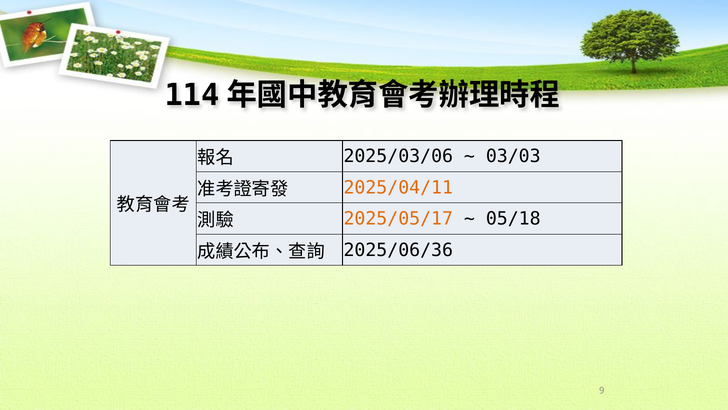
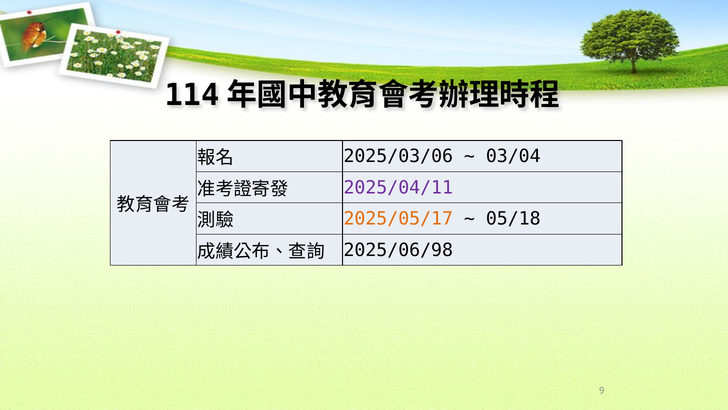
03/03: 03/03 -> 03/04
2025/04/11 colour: orange -> purple
2025/06/36: 2025/06/36 -> 2025/06/98
